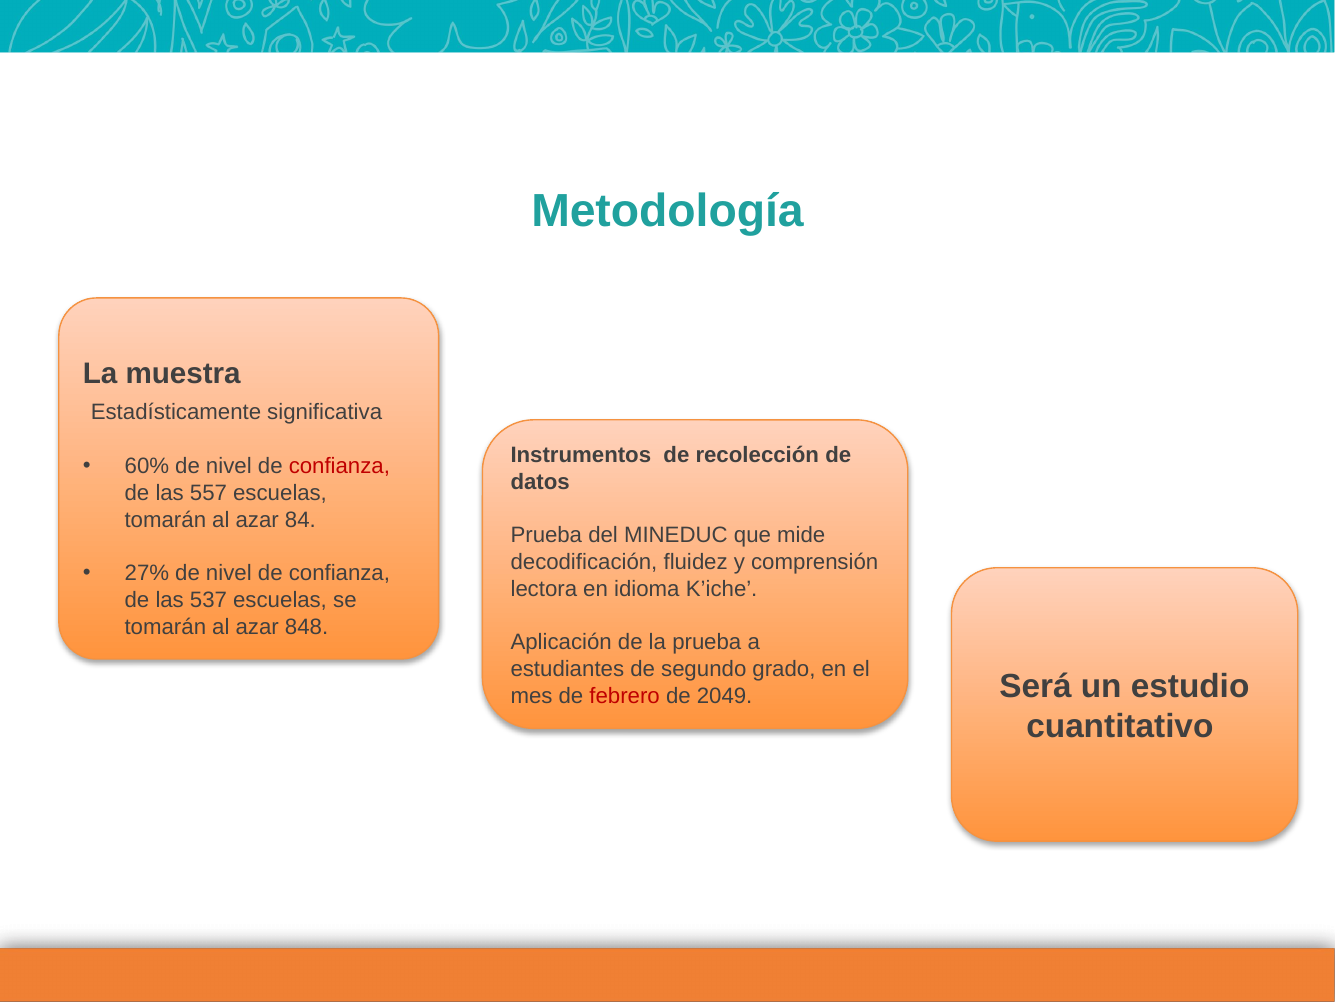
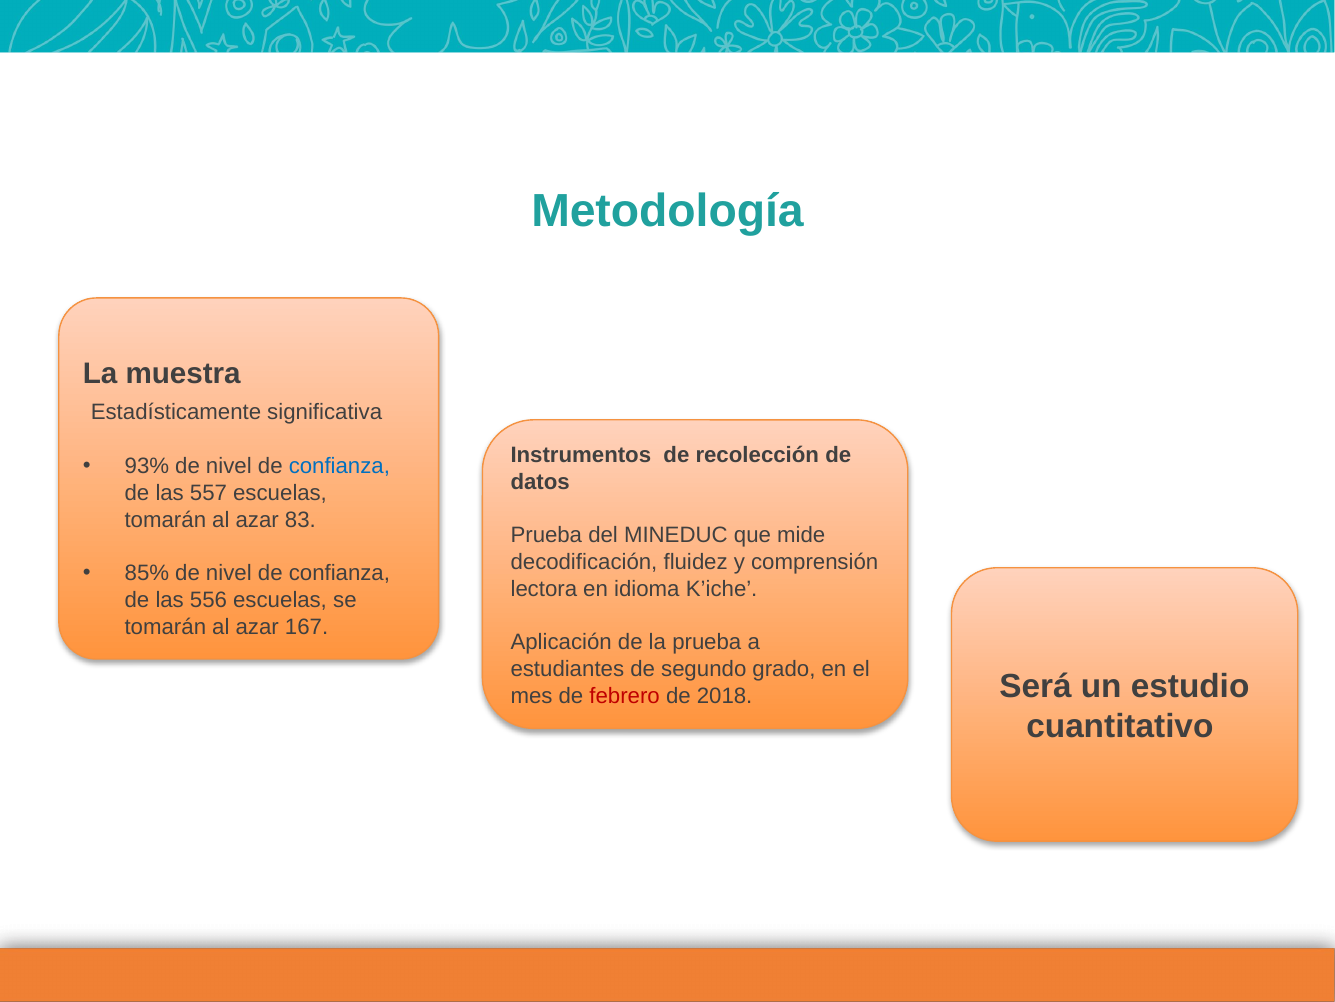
60%: 60% -> 93%
confianza at (339, 466) colour: red -> blue
84: 84 -> 83
27%: 27% -> 85%
537: 537 -> 556
848: 848 -> 167
2049: 2049 -> 2018
